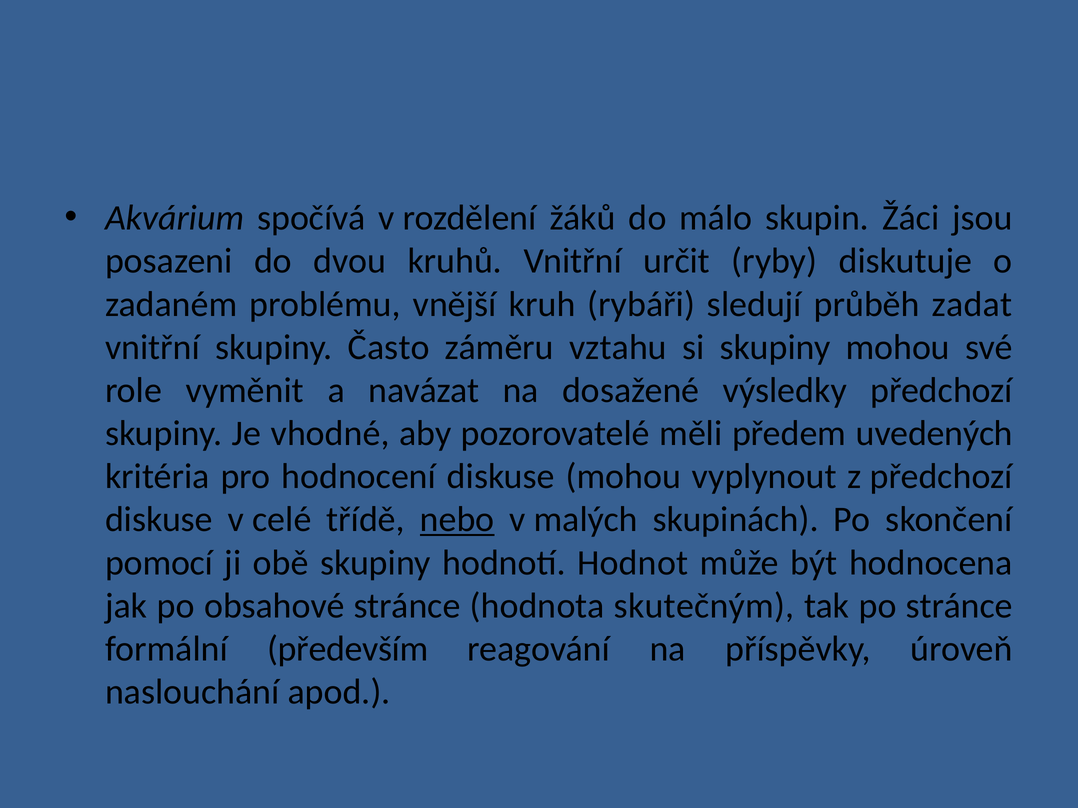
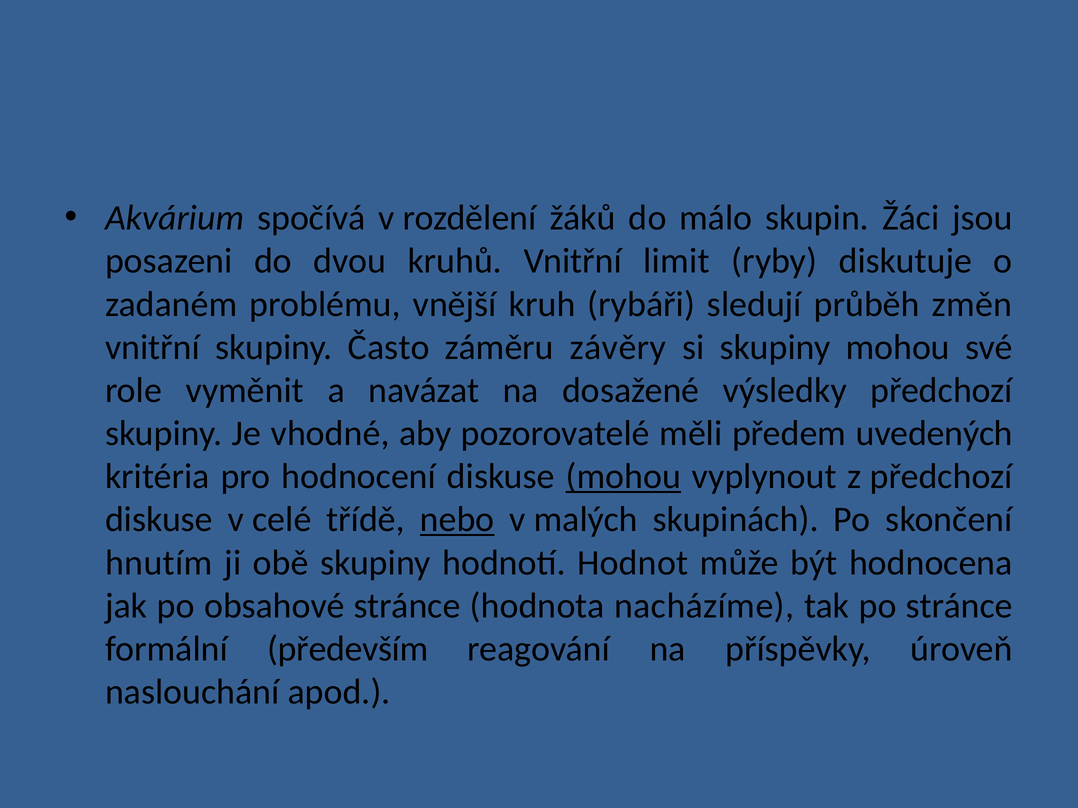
určit: určit -> limit
zadat: zadat -> změn
vztahu: vztahu -> závěry
mohou at (623, 477) underline: none -> present
pomocí: pomocí -> hnutím
skutečným: skutečným -> nacházíme
